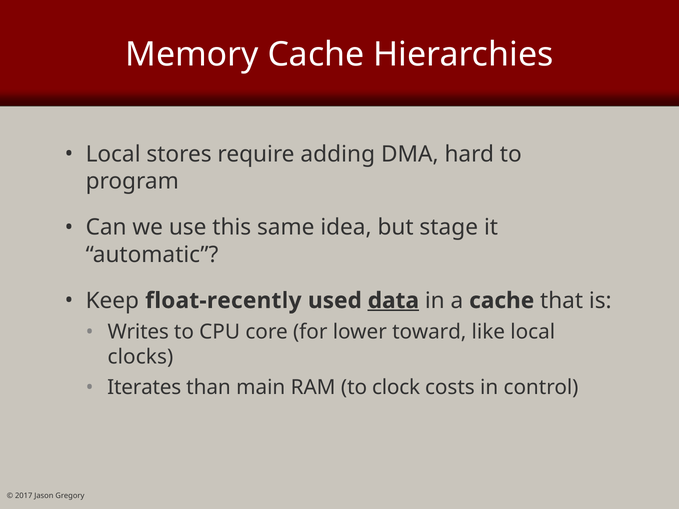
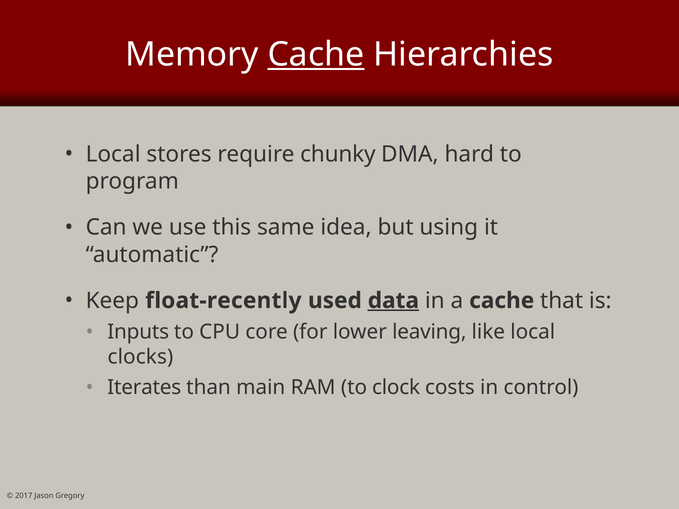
Cache at (316, 55) underline: none -> present
adding: adding -> chunky
stage: stage -> using
Writes: Writes -> Inputs
toward: toward -> leaving
